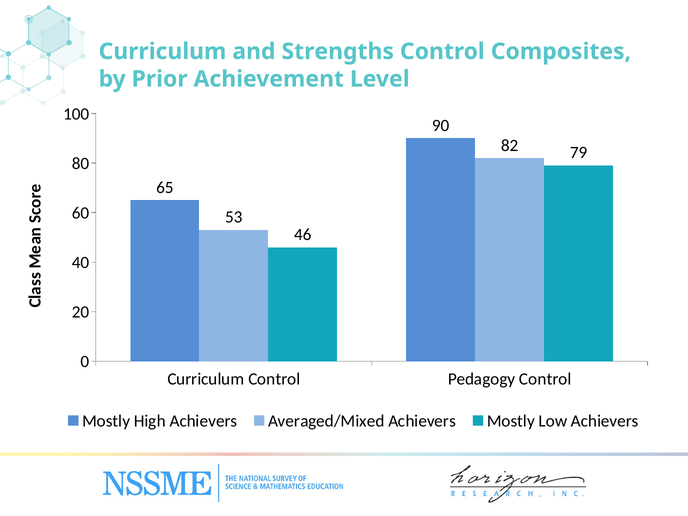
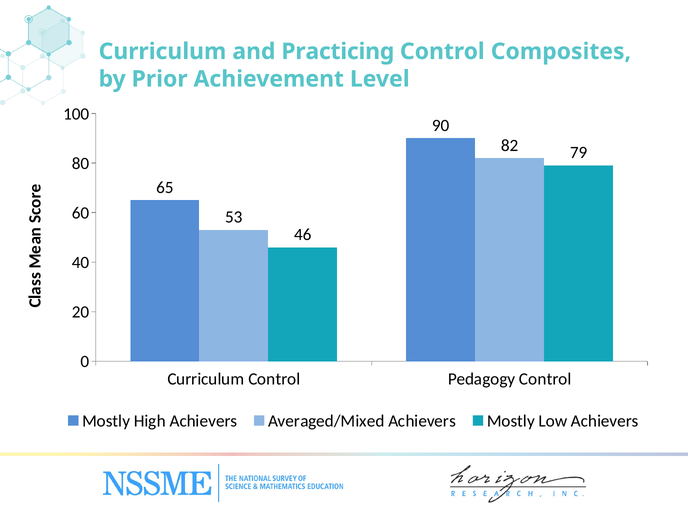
Strengths: Strengths -> Practicing
